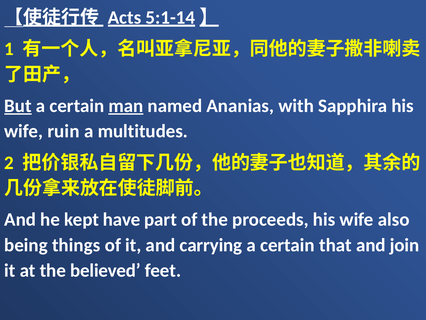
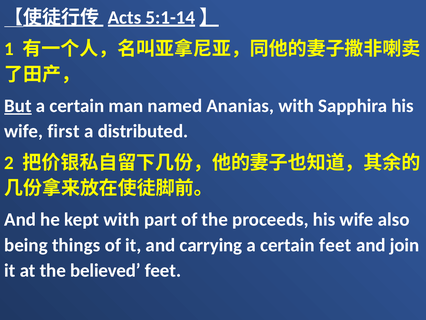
man underline: present -> none
ruin: ruin -> first
multitudes: multitudes -> distributed
kept have: have -> with
certain that: that -> feet
